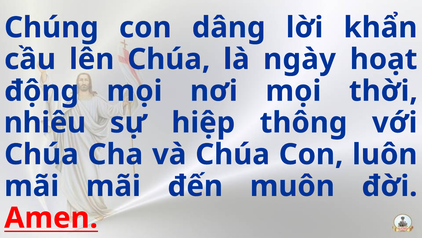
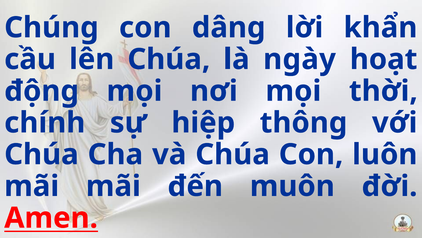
nhiêu: nhiêu -> chính
